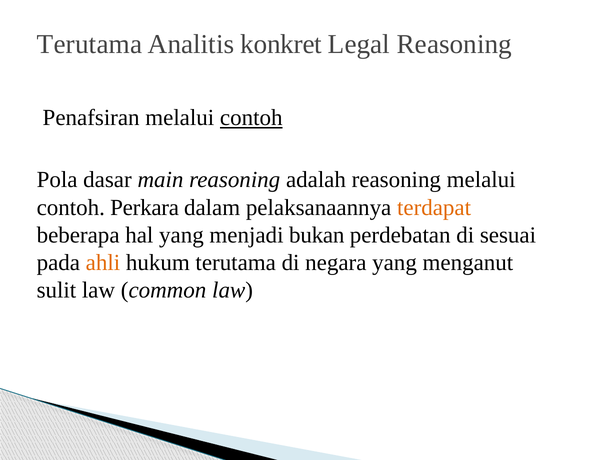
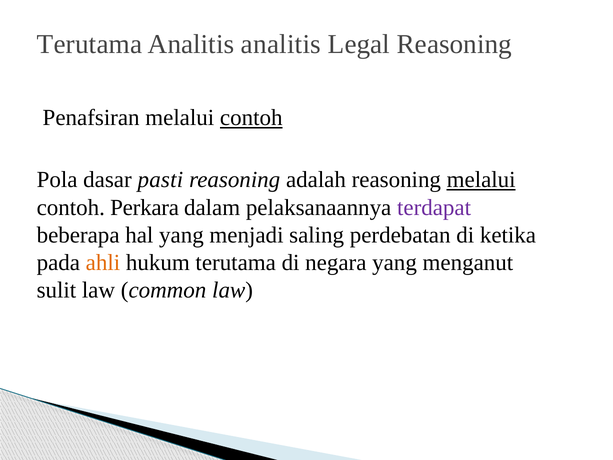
Analitis konkret: konkret -> analitis
main: main -> pasti
melalui at (481, 180) underline: none -> present
terdapat colour: orange -> purple
bukan: bukan -> saling
sesuai: sesuai -> ketika
